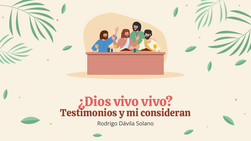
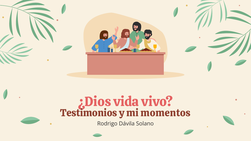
¿Dios vivo: vivo -> vida
consideran: consideran -> momentos
